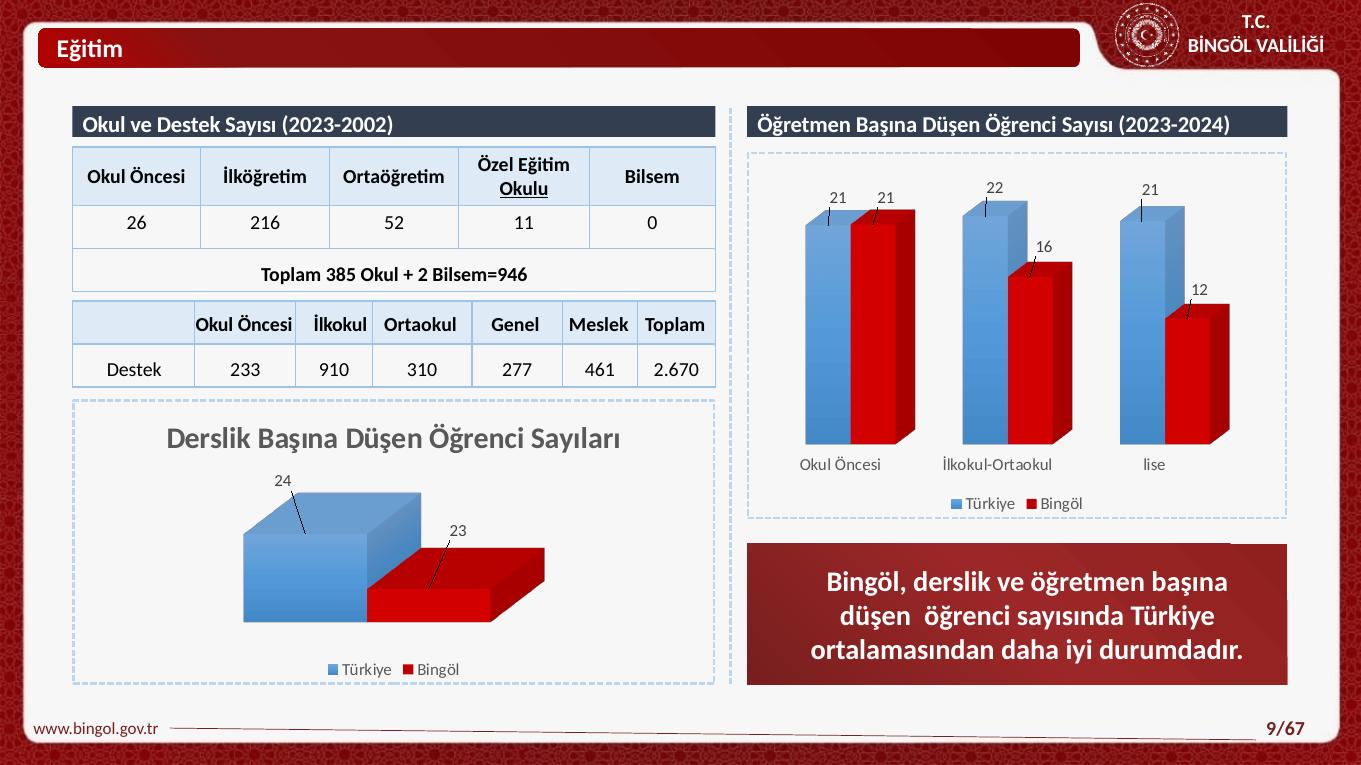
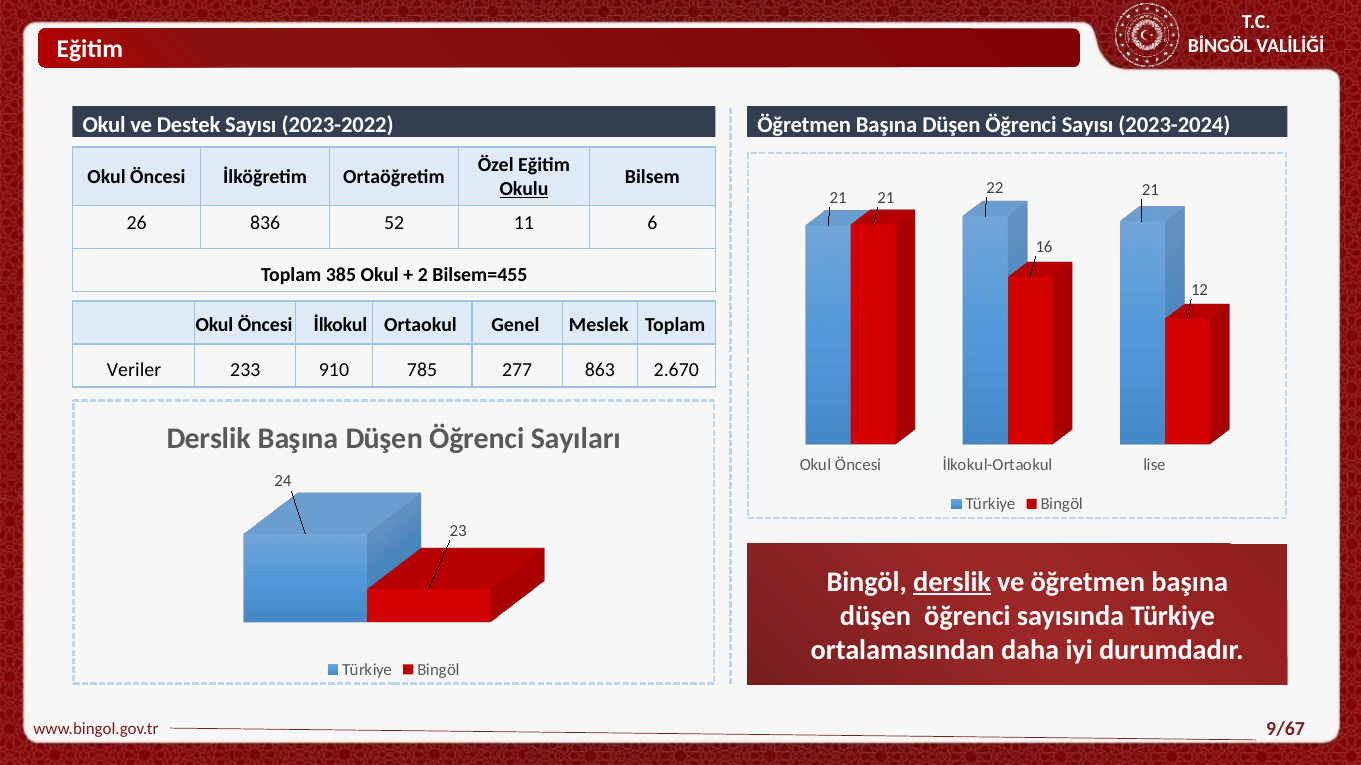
2023-2002: 2023-2002 -> 2023-2022
216: 216 -> 836
0: 0 -> 6
Bilsem=946: Bilsem=946 -> Bilsem=455
Destek at (134, 370): Destek -> Veriler
310: 310 -> 785
461: 461 -> 863
derslik at (952, 582) underline: none -> present
